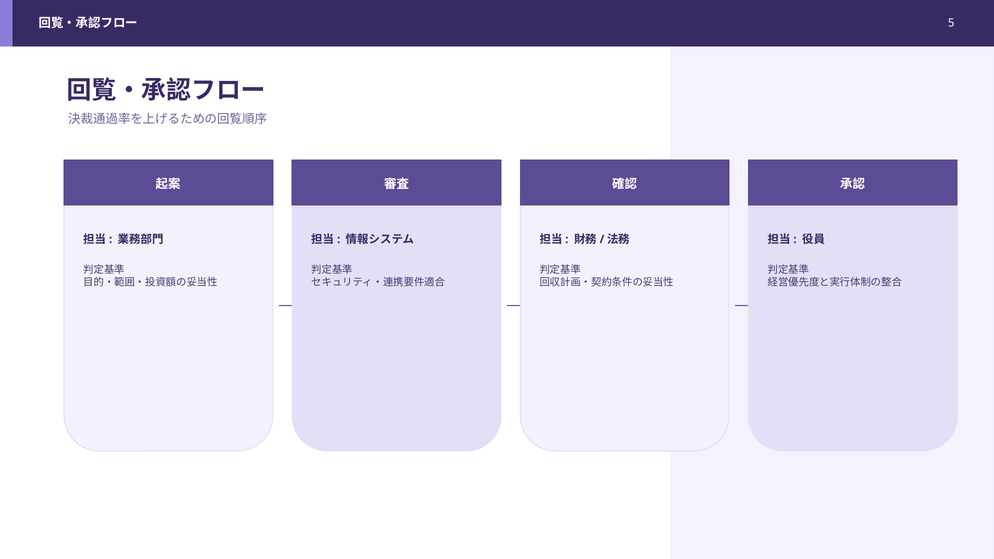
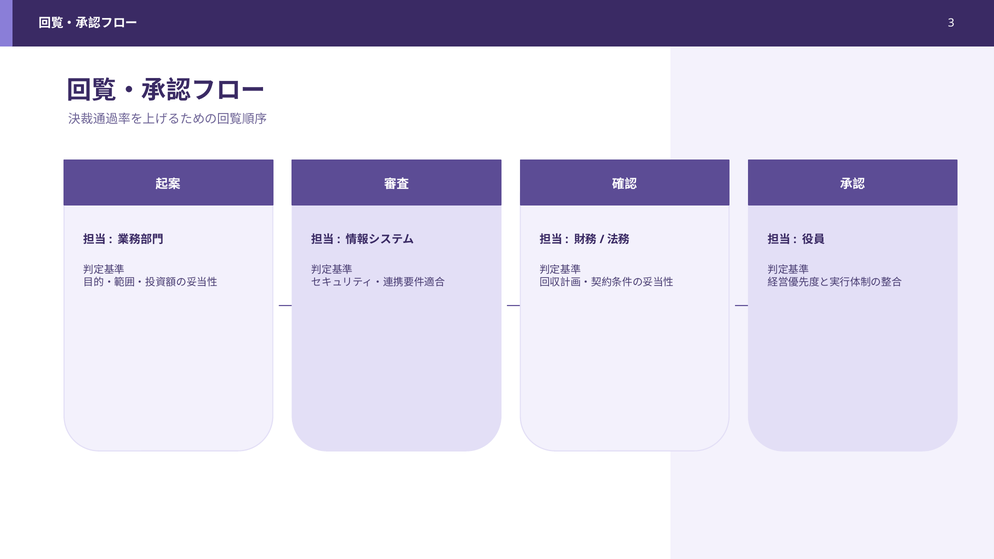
5: 5 -> 3
